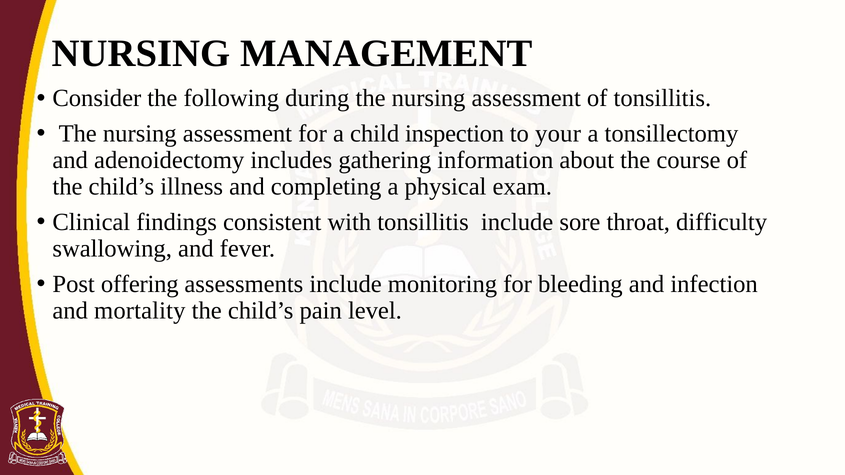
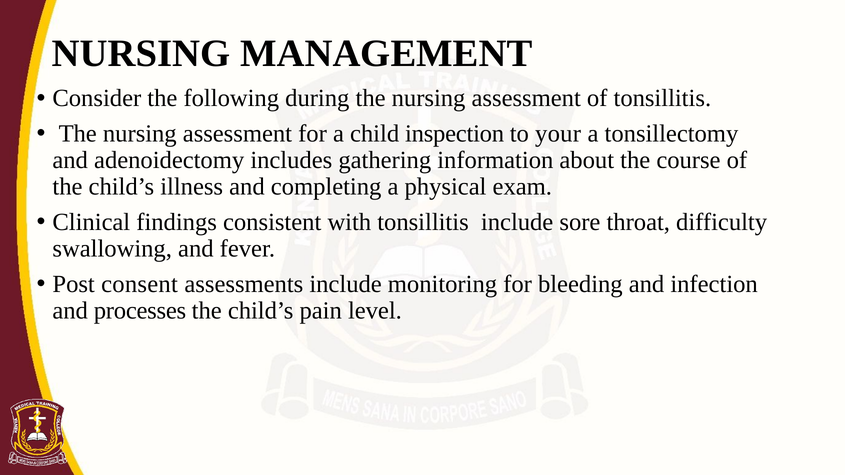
offering: offering -> consent
mortality: mortality -> processes
